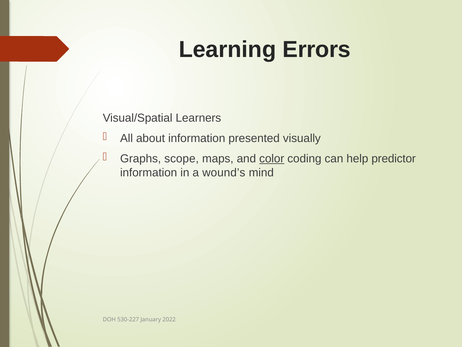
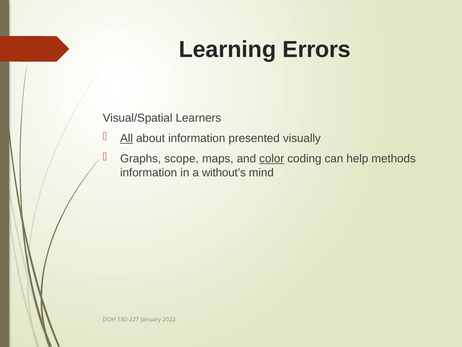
All underline: none -> present
predictor: predictor -> methods
wound’s: wound’s -> without’s
